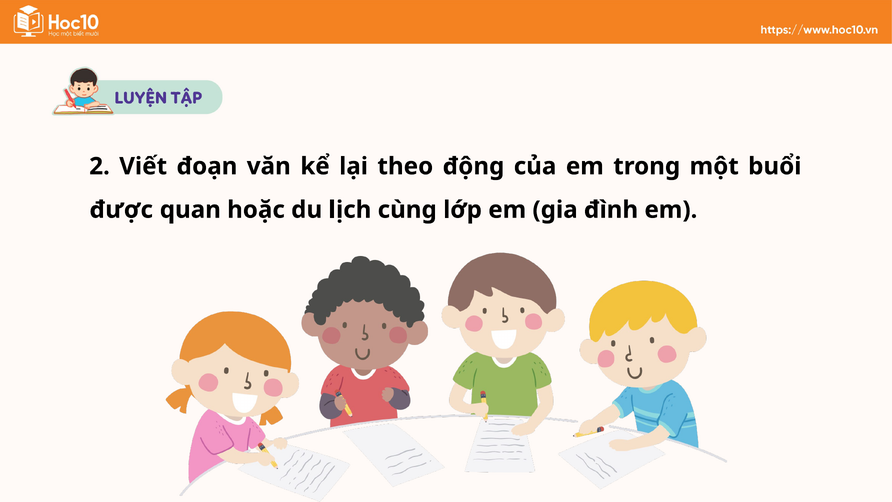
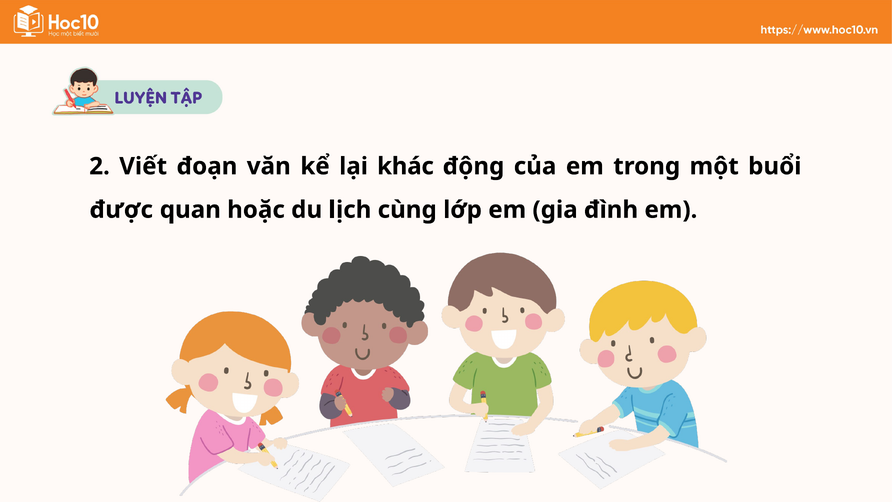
theo: theo -> khác
